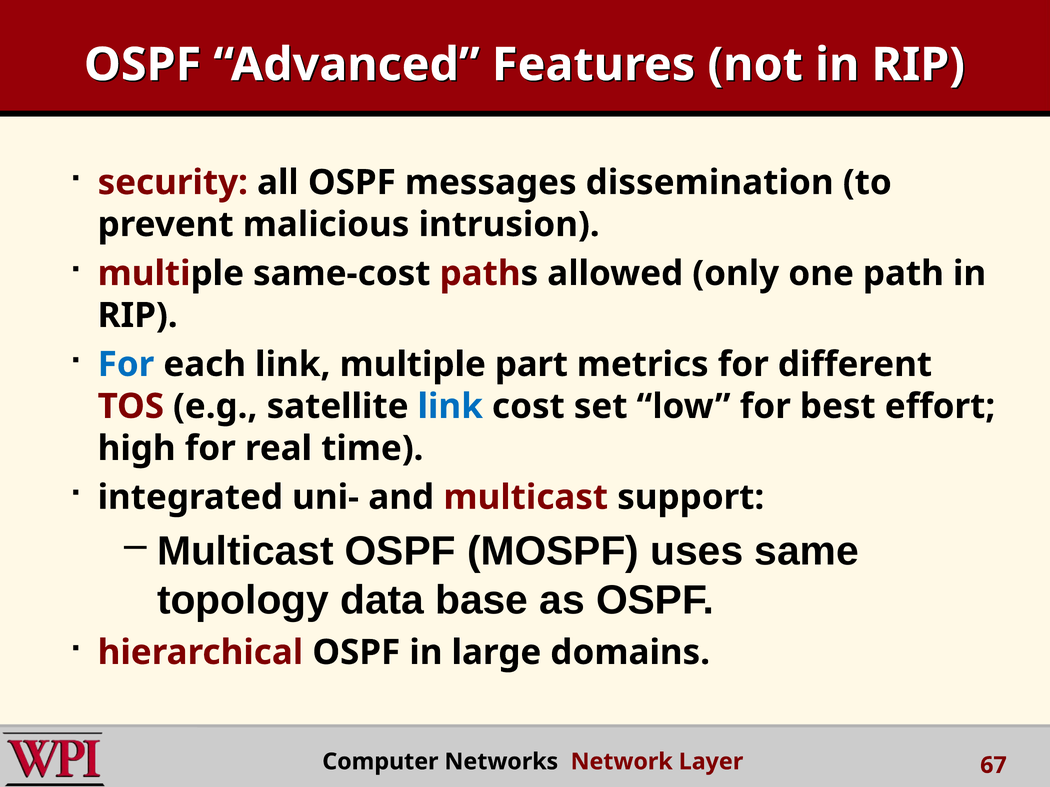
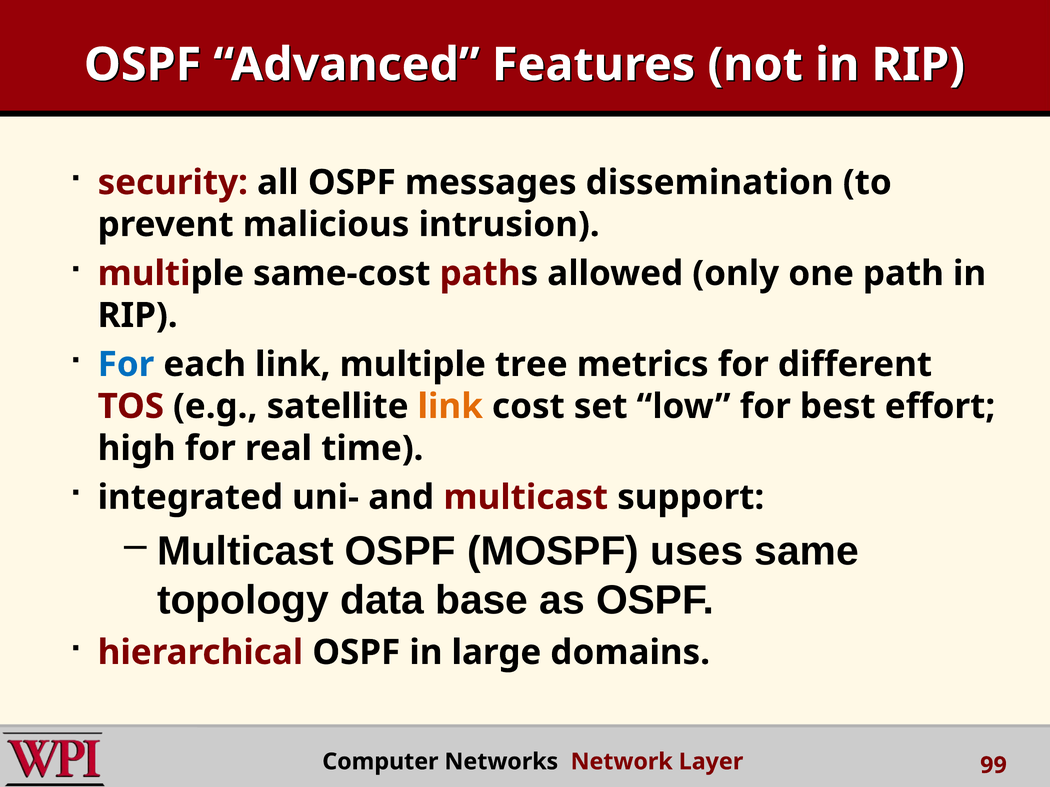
part: part -> tree
link at (450, 407) colour: blue -> orange
67: 67 -> 99
